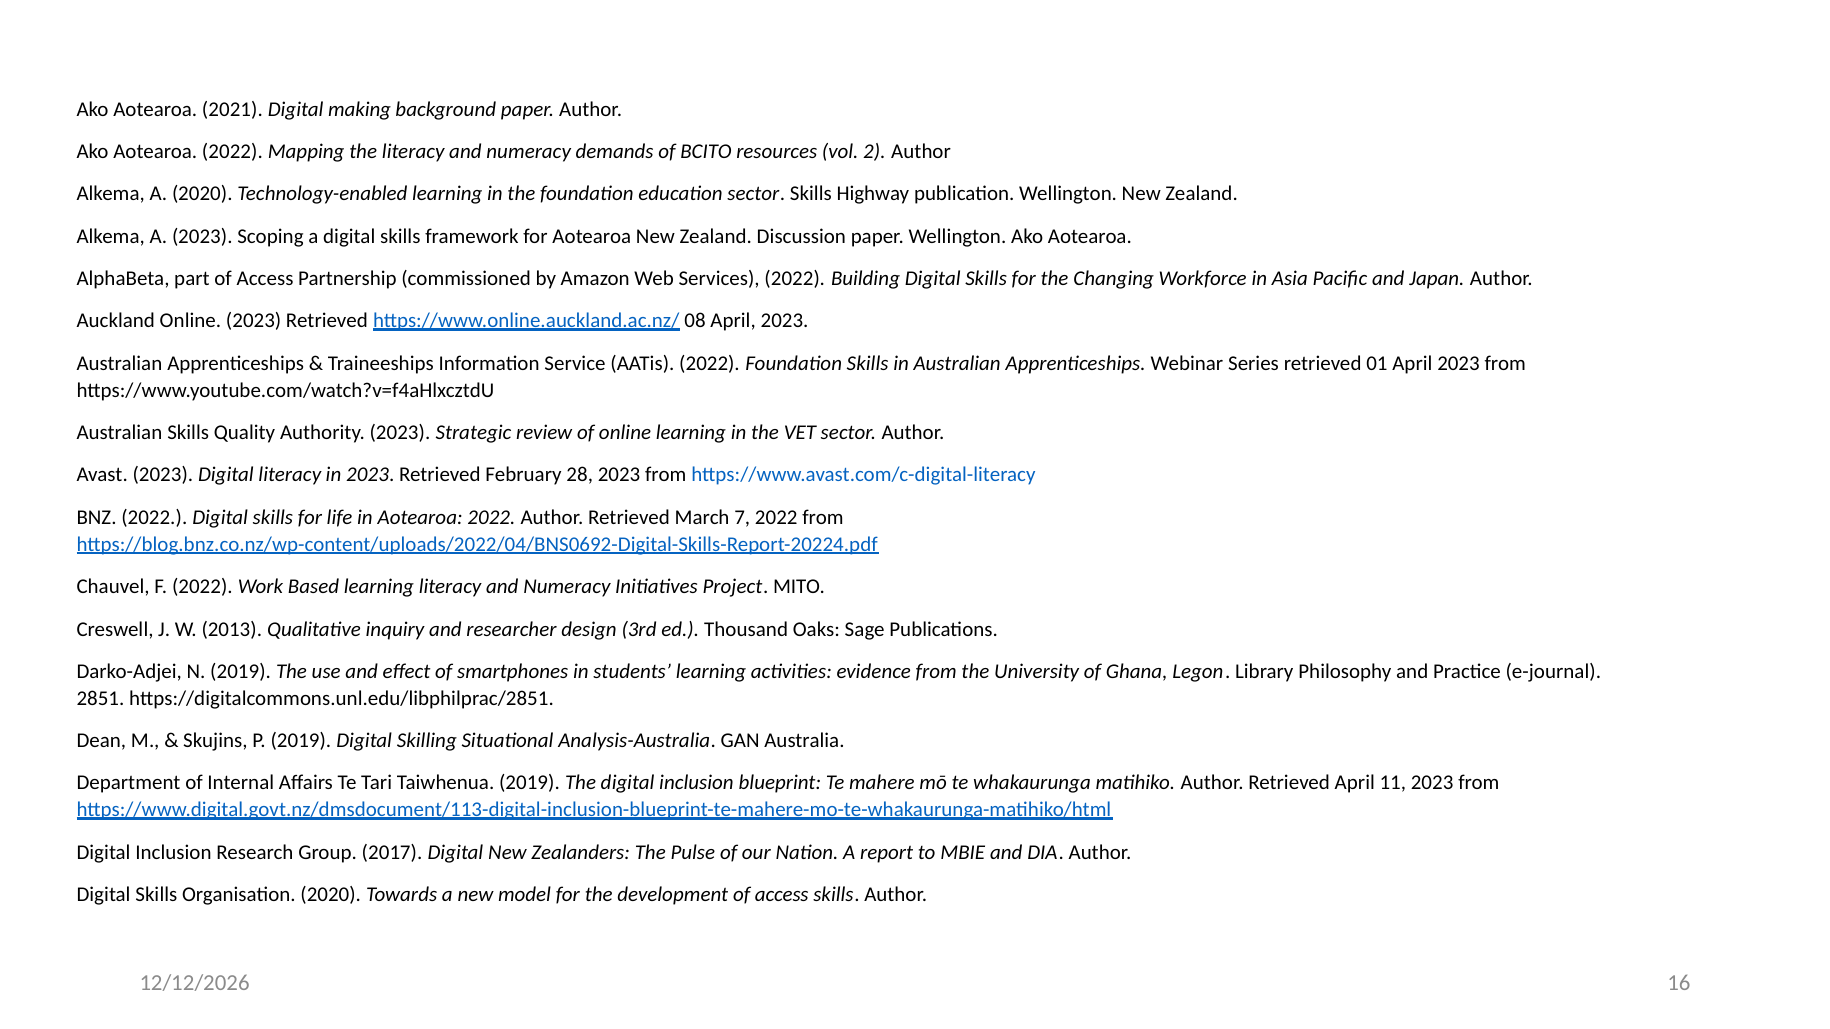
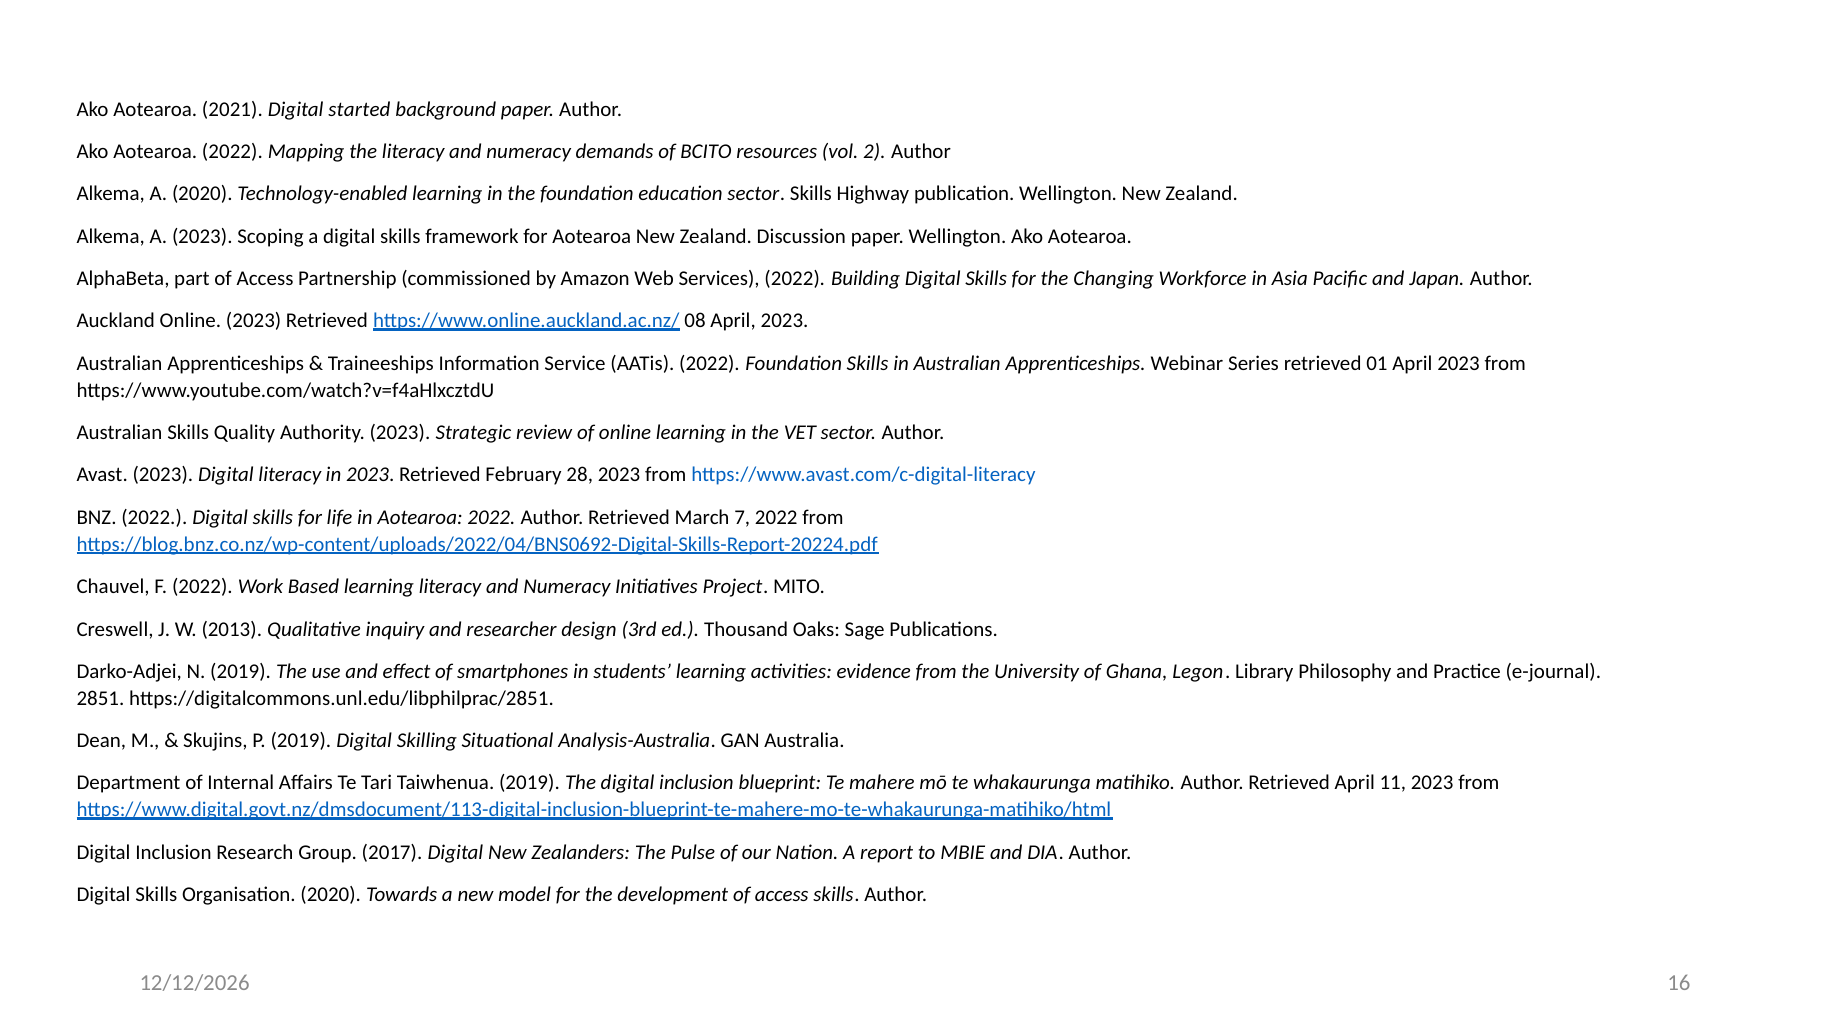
making: making -> started
